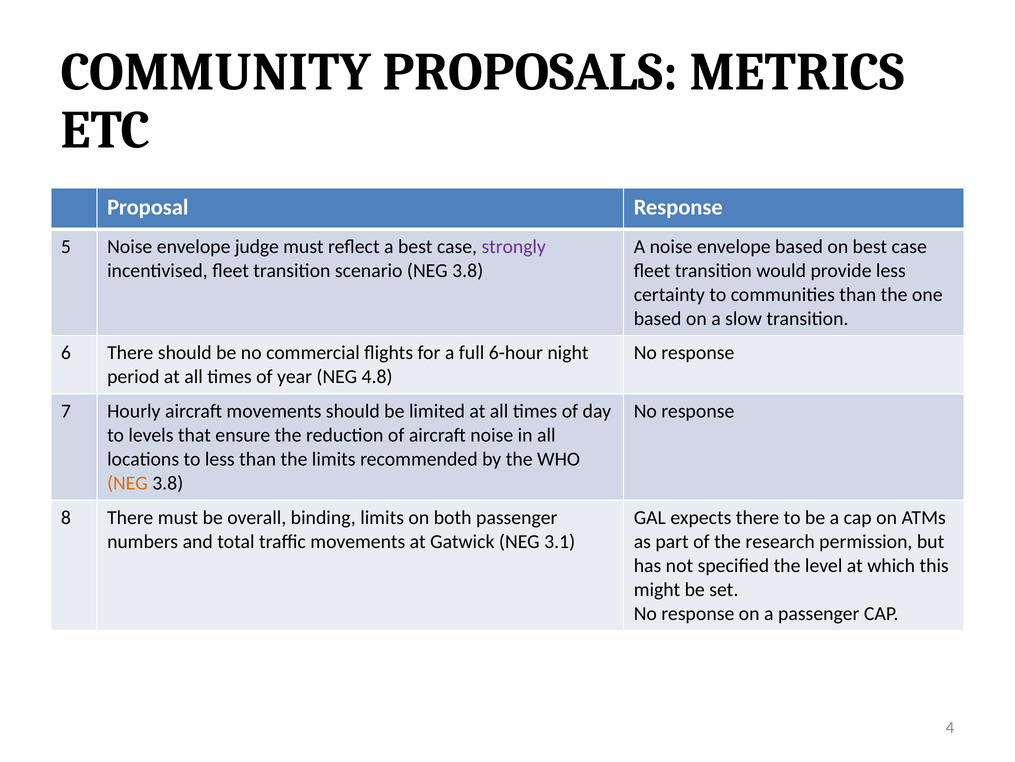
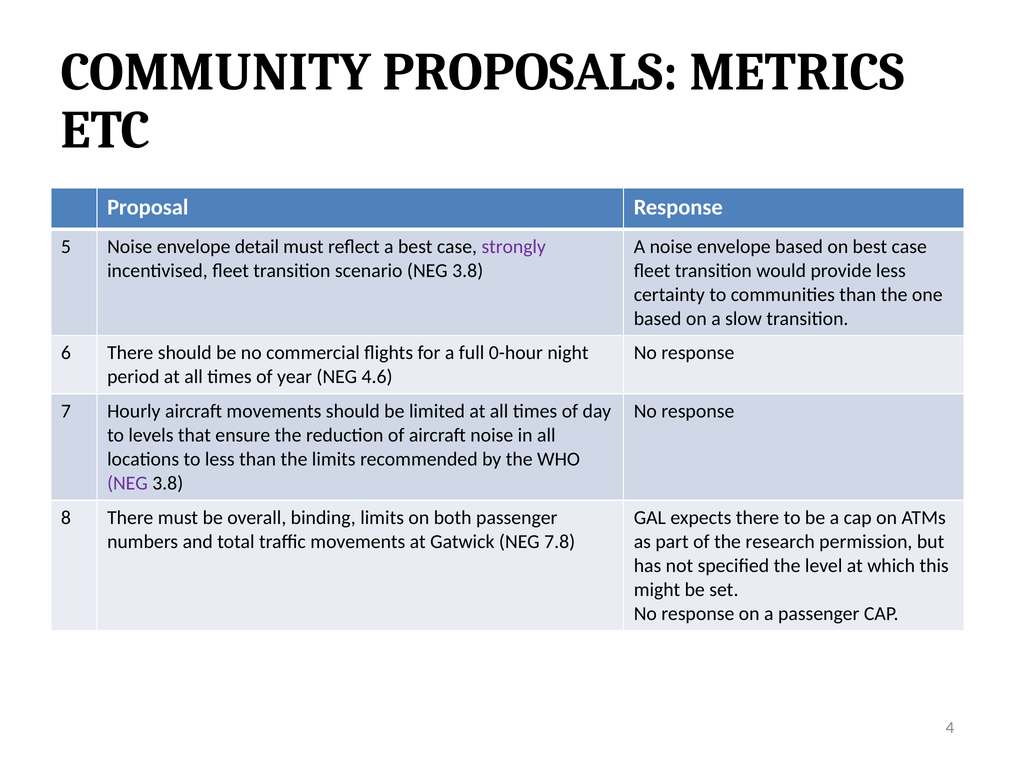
judge: judge -> detail
6-hour: 6-hour -> 0-hour
4.8: 4.8 -> 4.6
NEG at (127, 483) colour: orange -> purple
3.1: 3.1 -> 7.8
